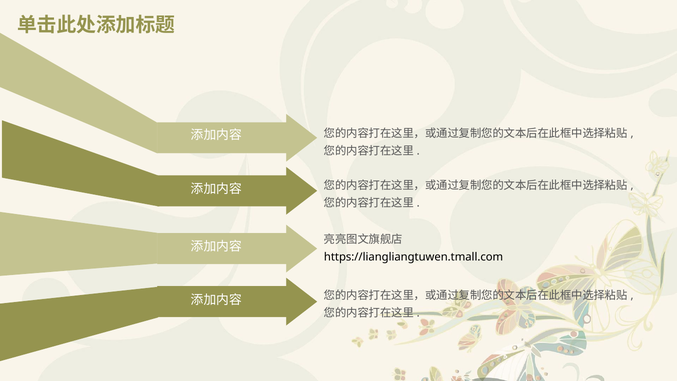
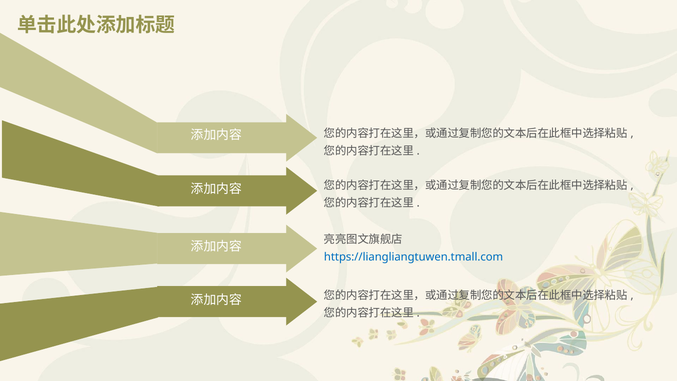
https://liangliangtuwen.tmall.com colour: black -> blue
